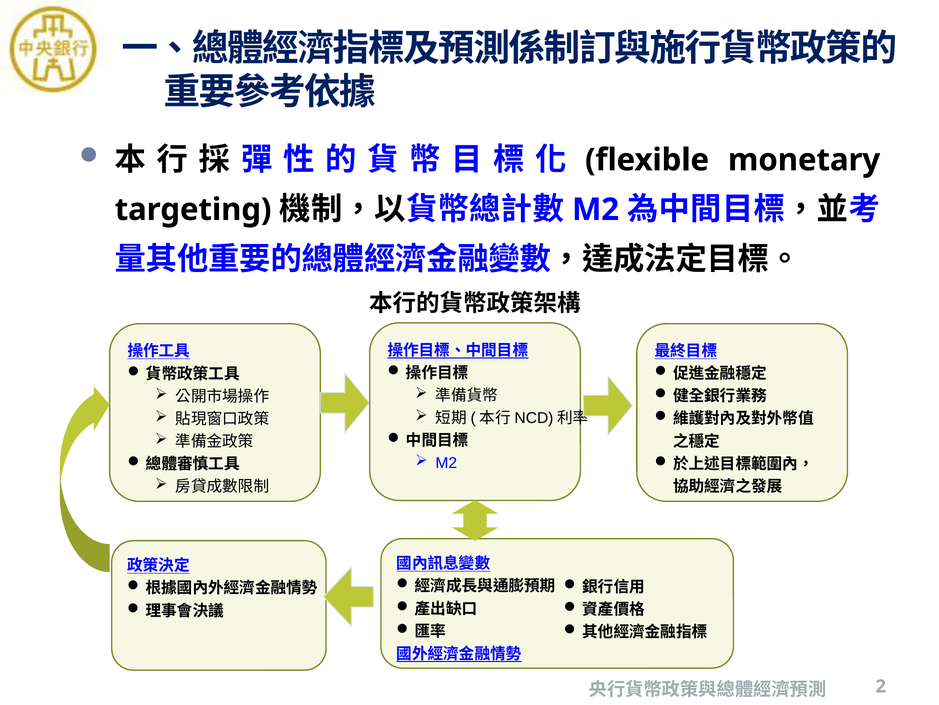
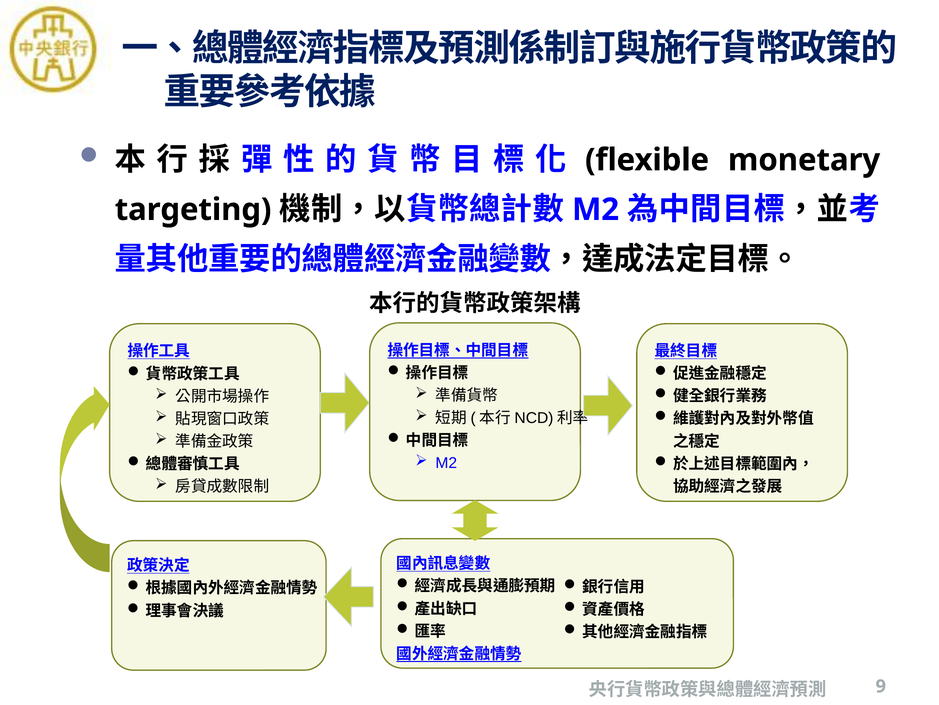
2: 2 -> 9
